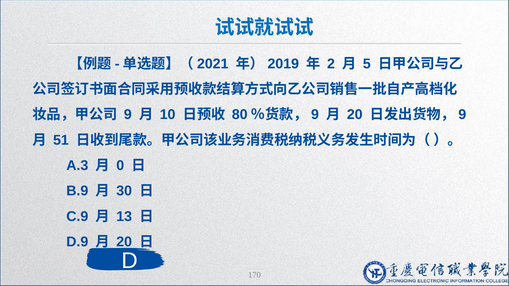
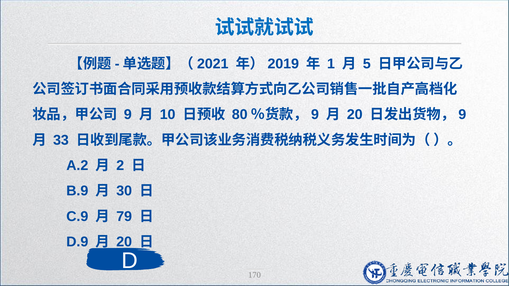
2: 2 -> 1
51: 51 -> 33
A.3: A.3 -> A.2
0: 0 -> 2
13: 13 -> 79
